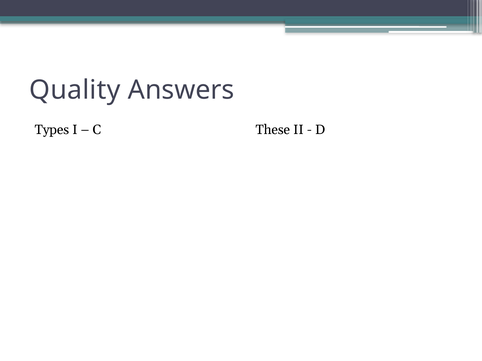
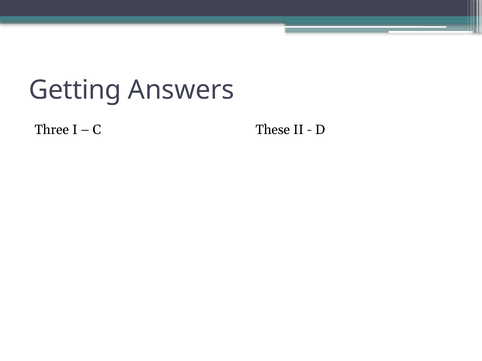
Quality: Quality -> Getting
Types: Types -> Three
